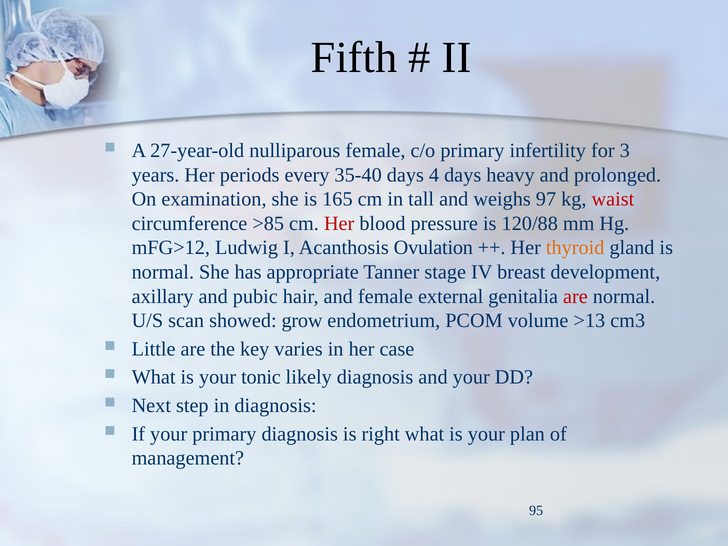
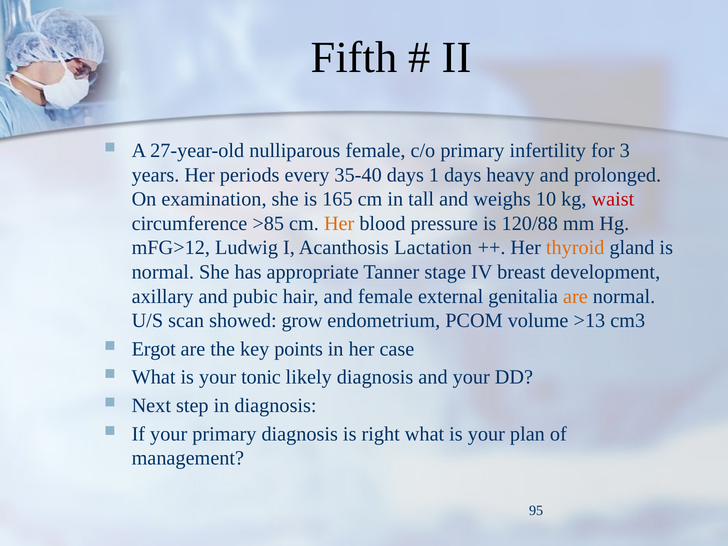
4: 4 -> 1
97: 97 -> 10
Her at (339, 224) colour: red -> orange
Ovulation: Ovulation -> Lactation
are at (575, 296) colour: red -> orange
Little: Little -> Ergot
varies: varies -> points
